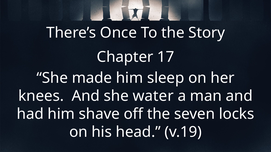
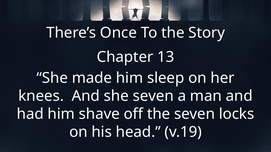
17: 17 -> 13
she water: water -> seven
